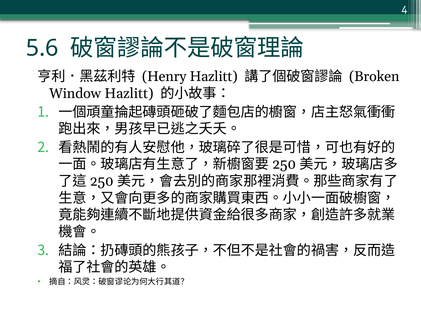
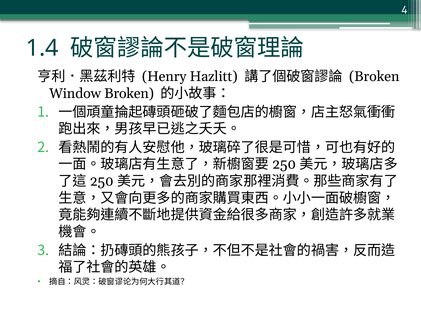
5.6: 5.6 -> 1.4
Window Hazlitt: Hazlitt -> Broken
